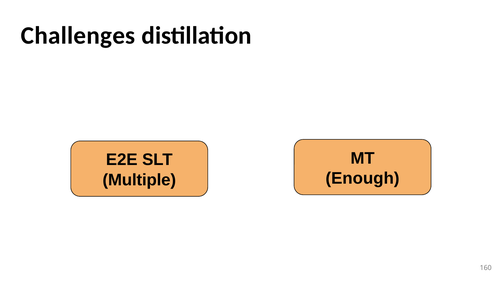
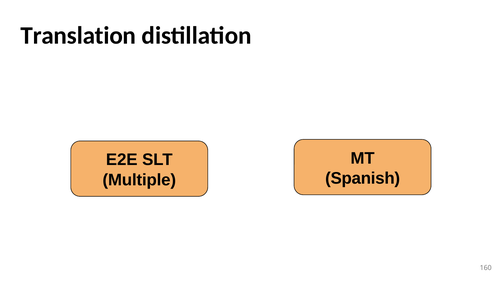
Challenges: Challenges -> Translation
Enough: Enough -> Spanish
